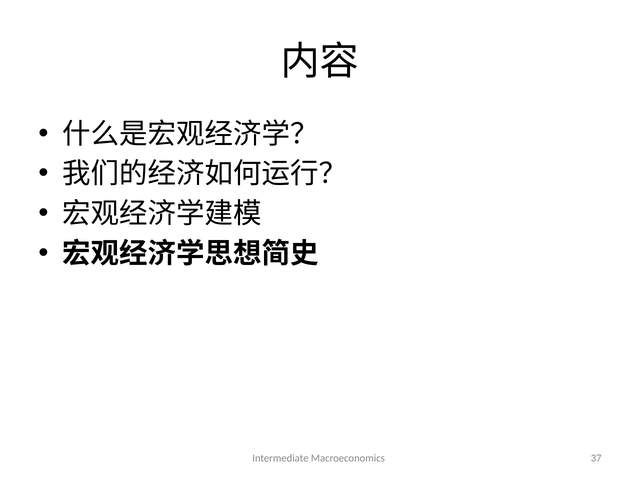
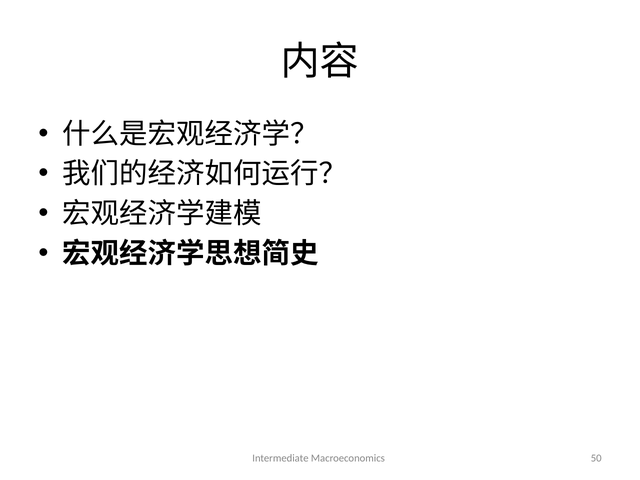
37: 37 -> 50
